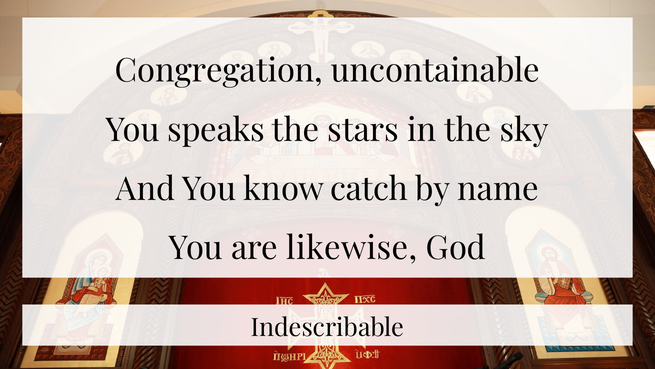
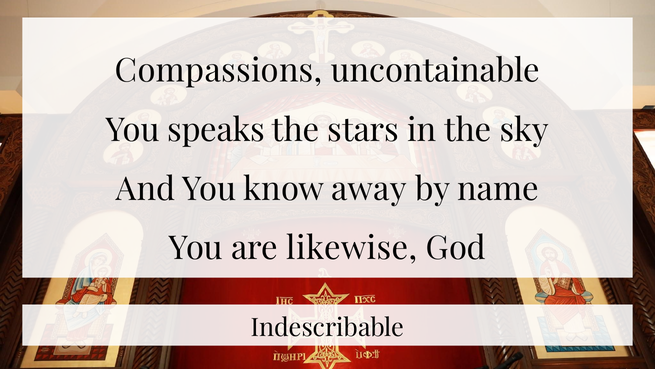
Congregation: Congregation -> Compassions
catch: catch -> away
